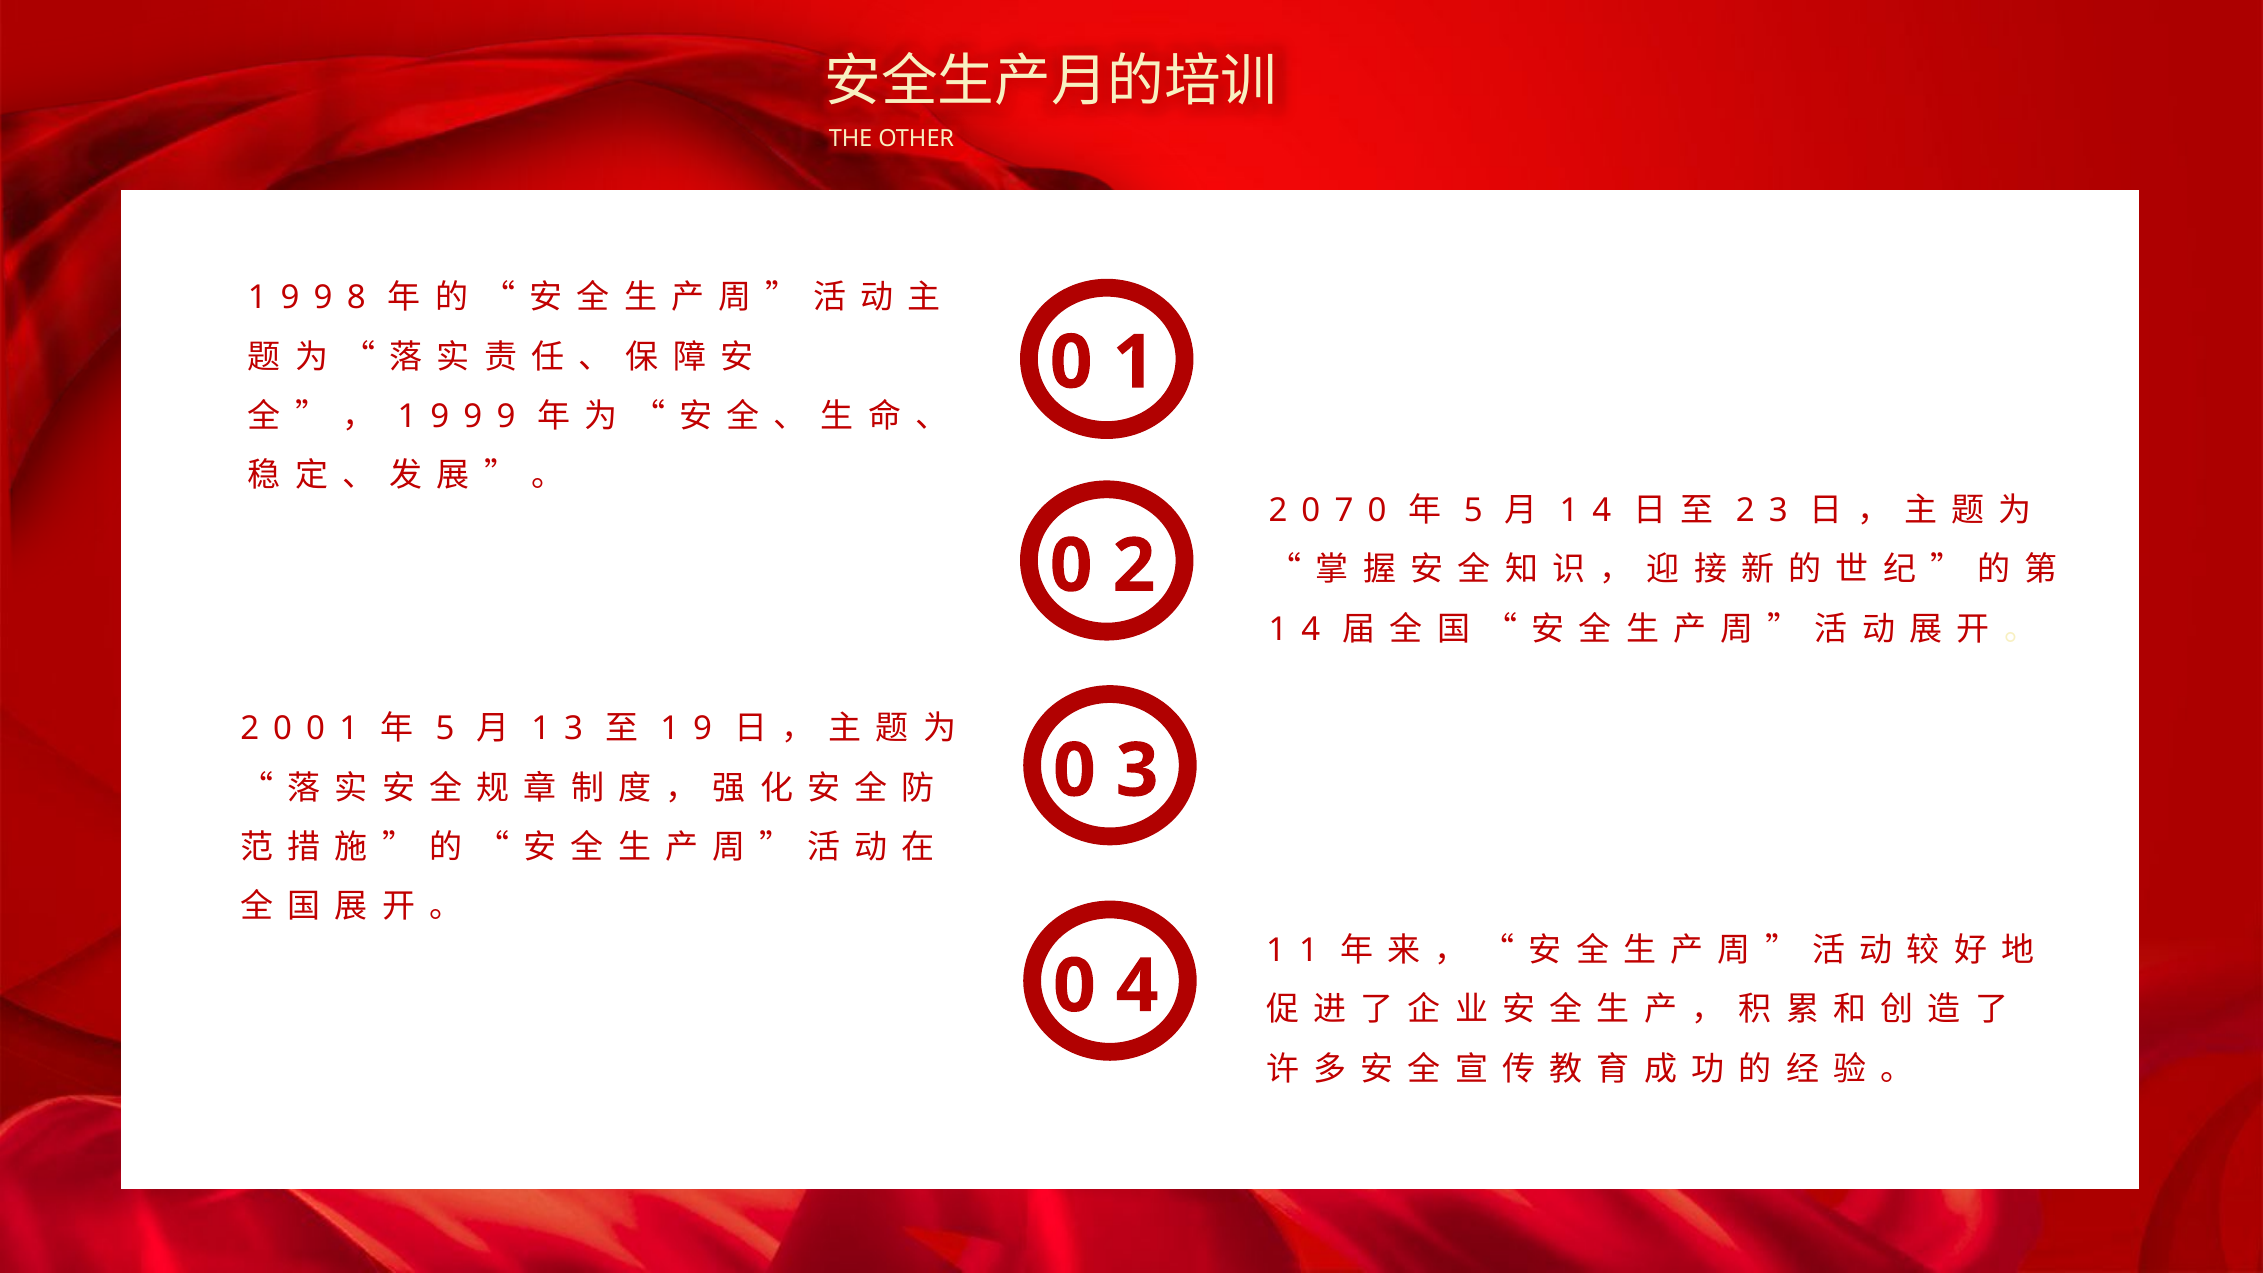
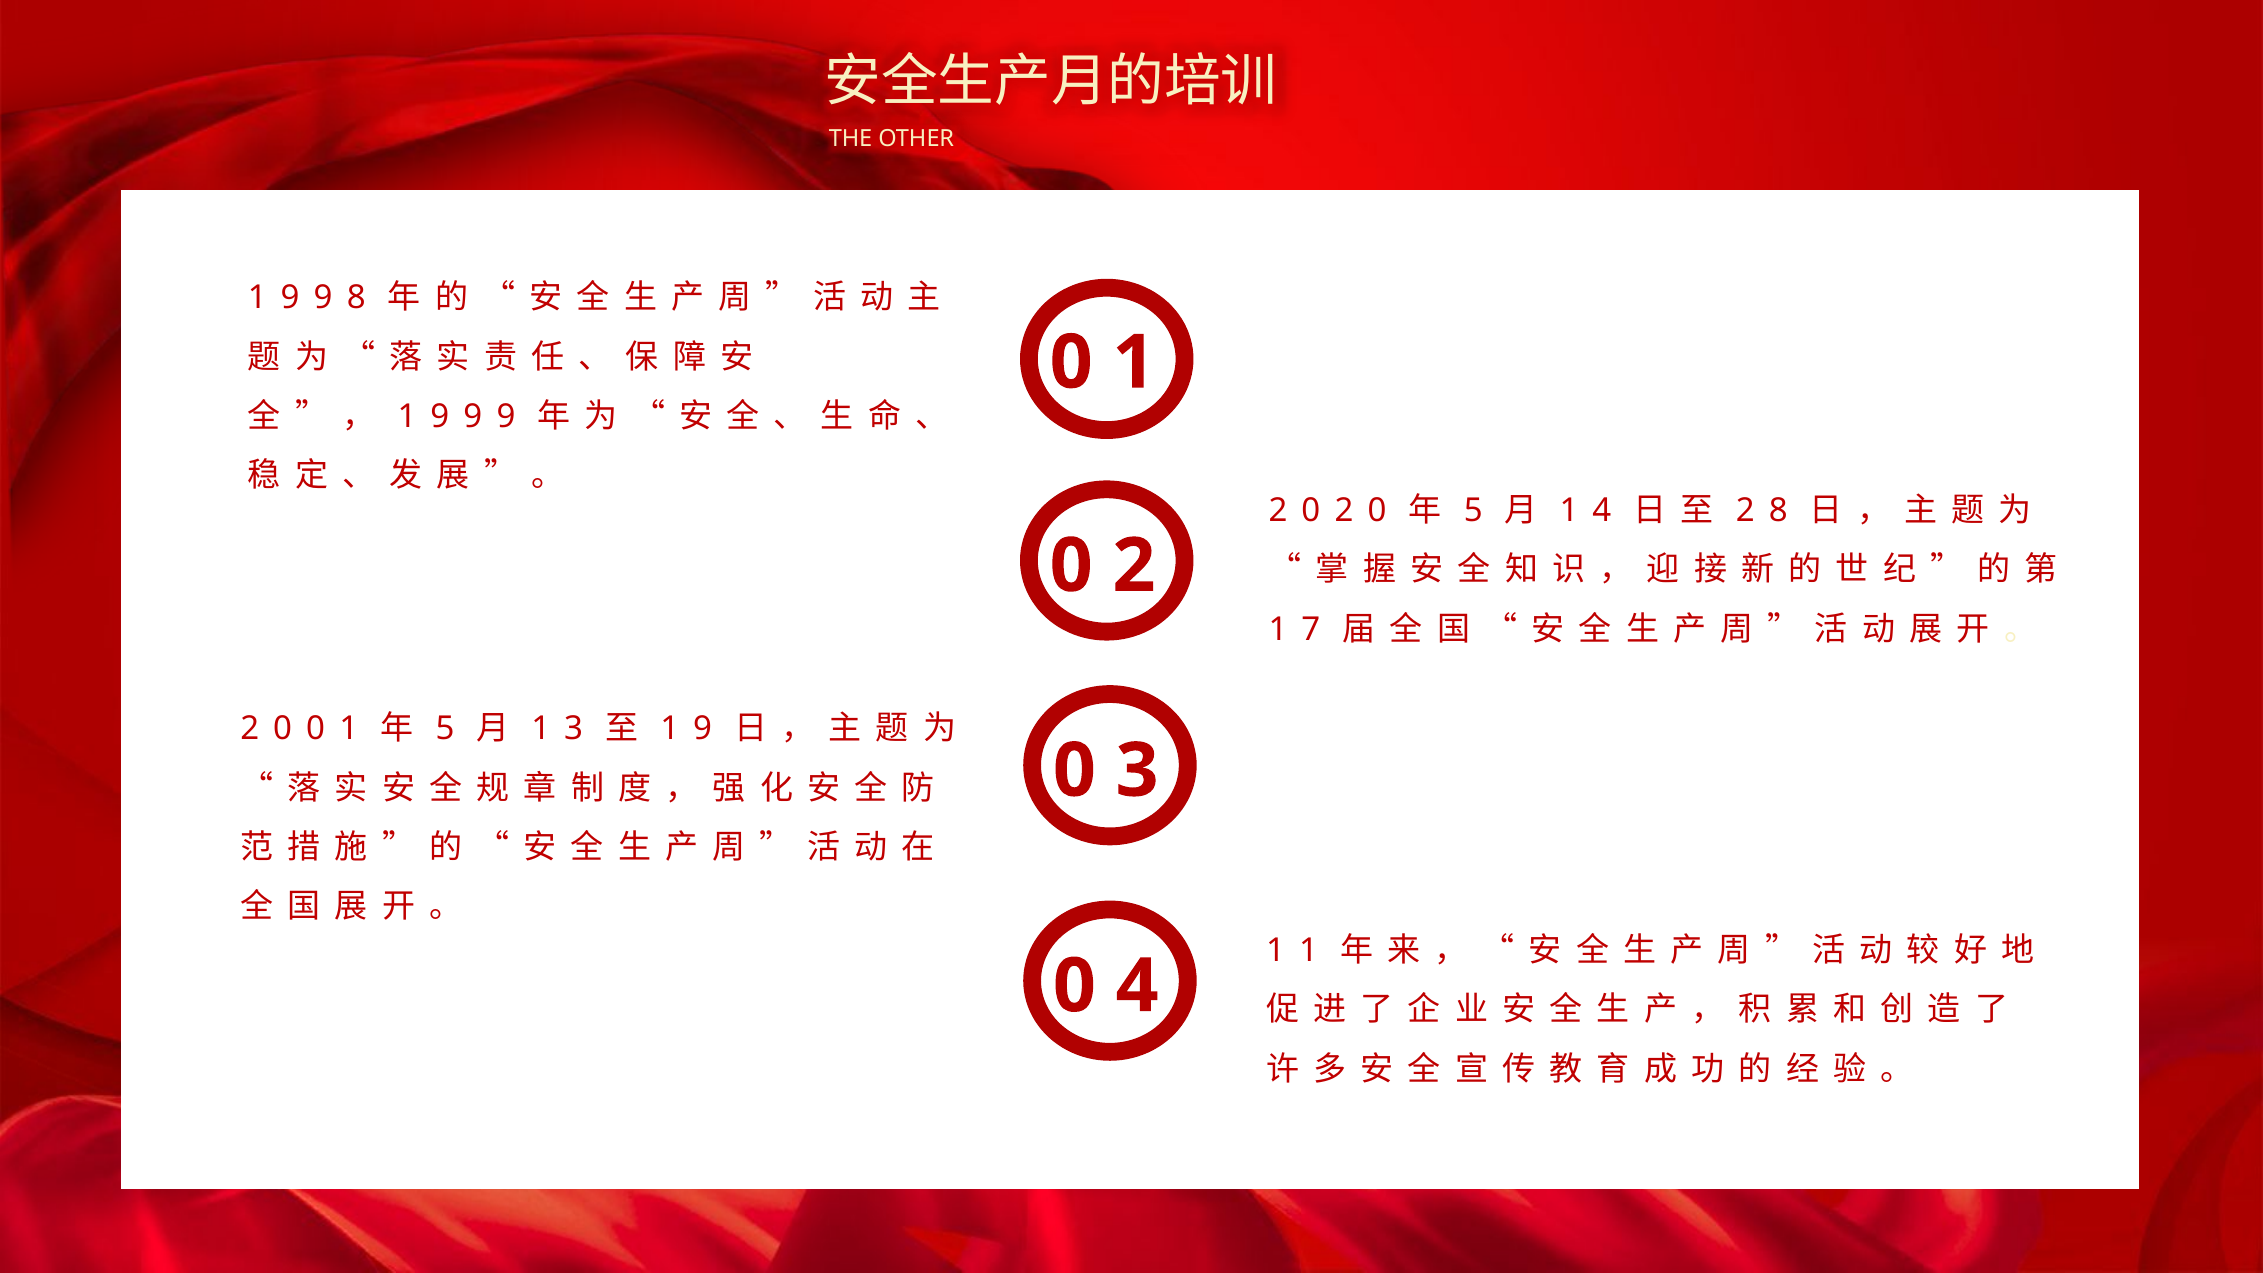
2 0 7: 7 -> 2
2 3: 3 -> 8
4 at (1311, 629): 4 -> 7
